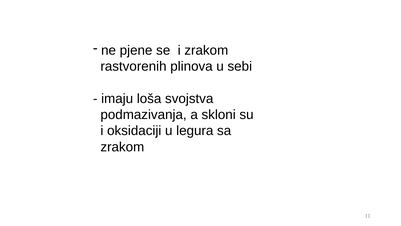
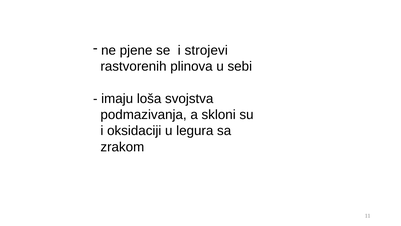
i zrakom: zrakom -> strojevi
